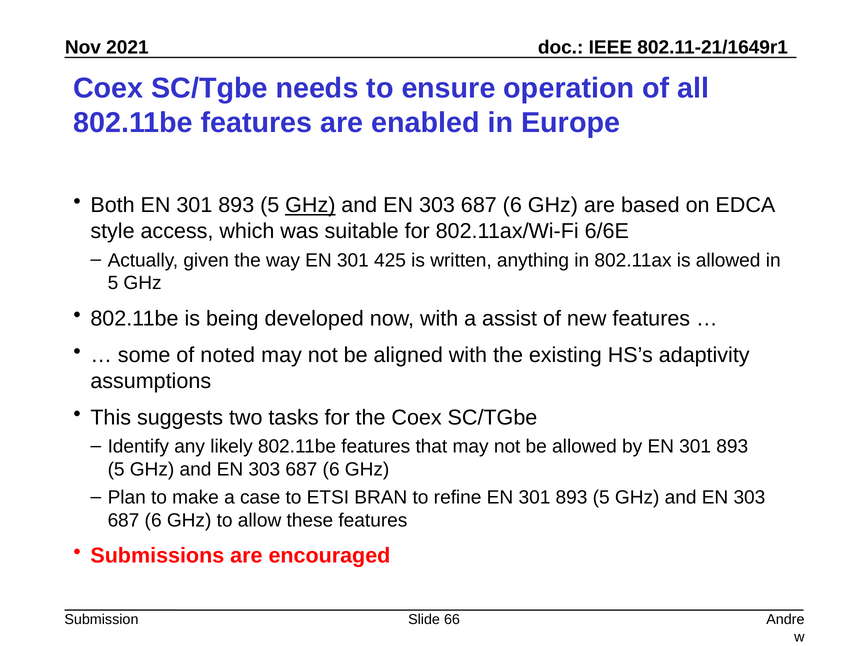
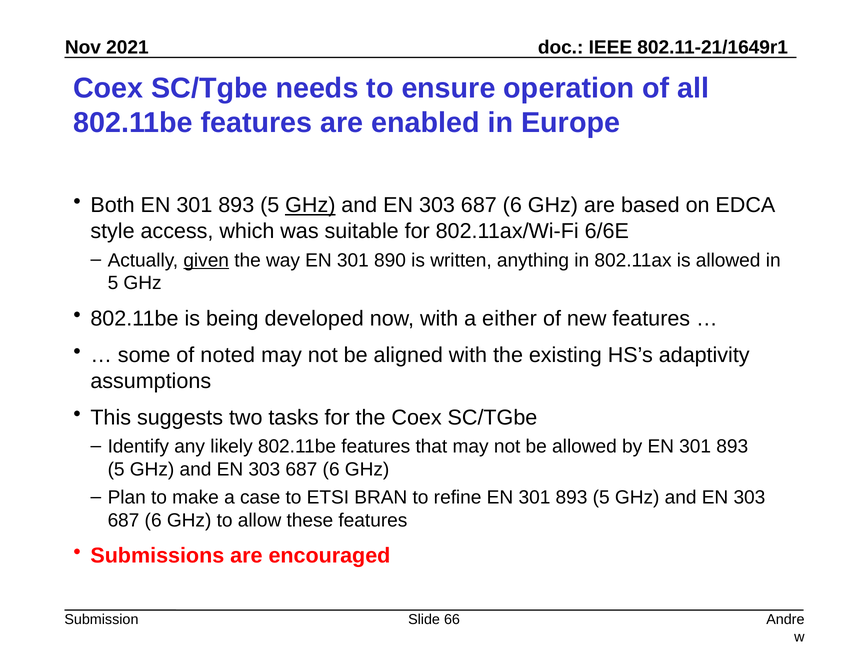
given underline: none -> present
425: 425 -> 890
assist: assist -> either
